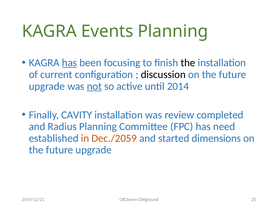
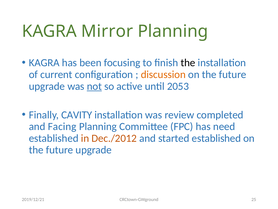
Events: Events -> Mirror
has at (69, 63) underline: present -> none
discussion colour: black -> orange
2014: 2014 -> 2053
Radius: Radius -> Facing
Dec./2059: Dec./2059 -> Dec./2012
started dimensions: dimensions -> established
